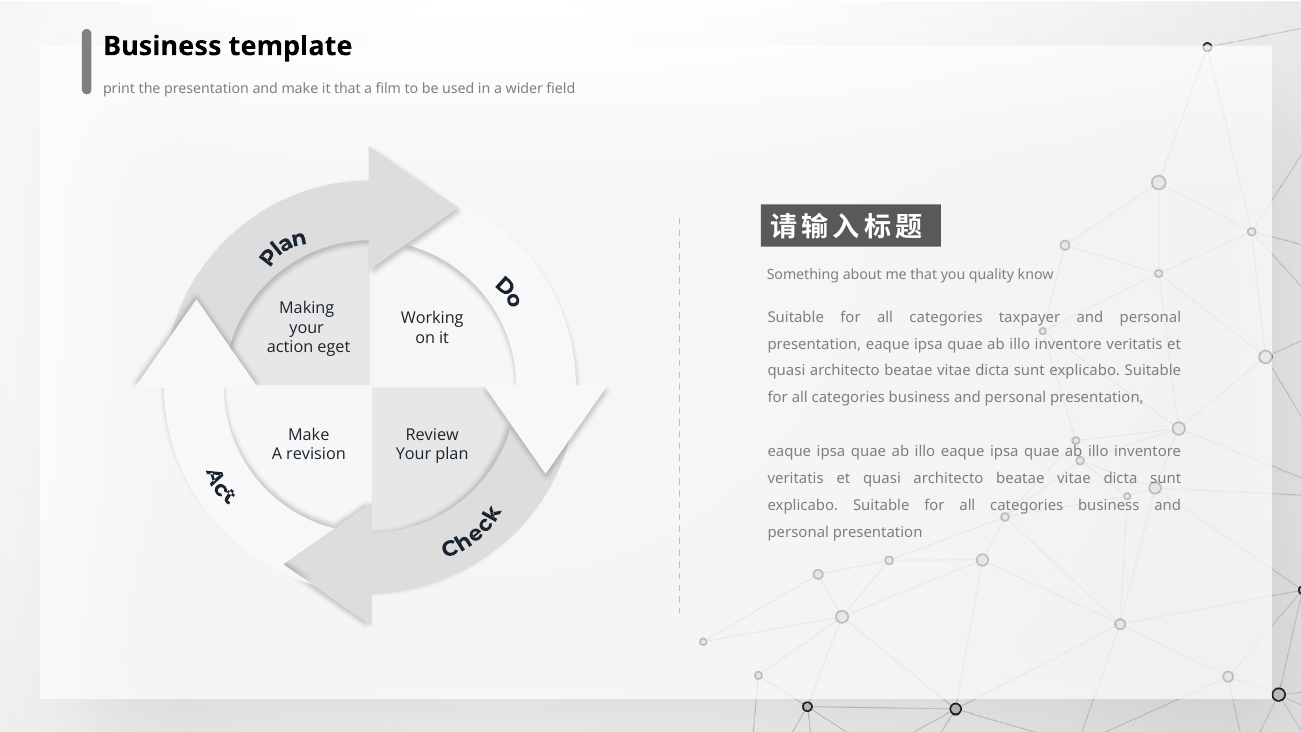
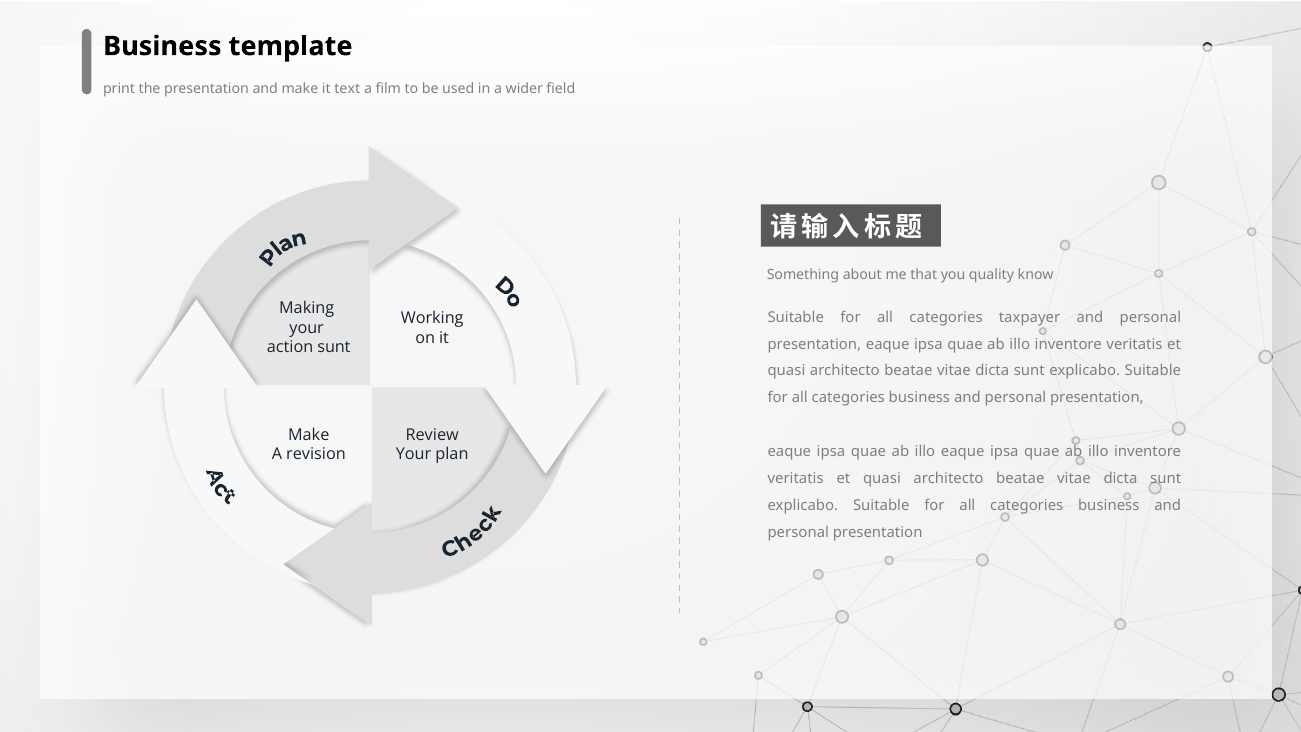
it that: that -> text
action eget: eget -> sunt
